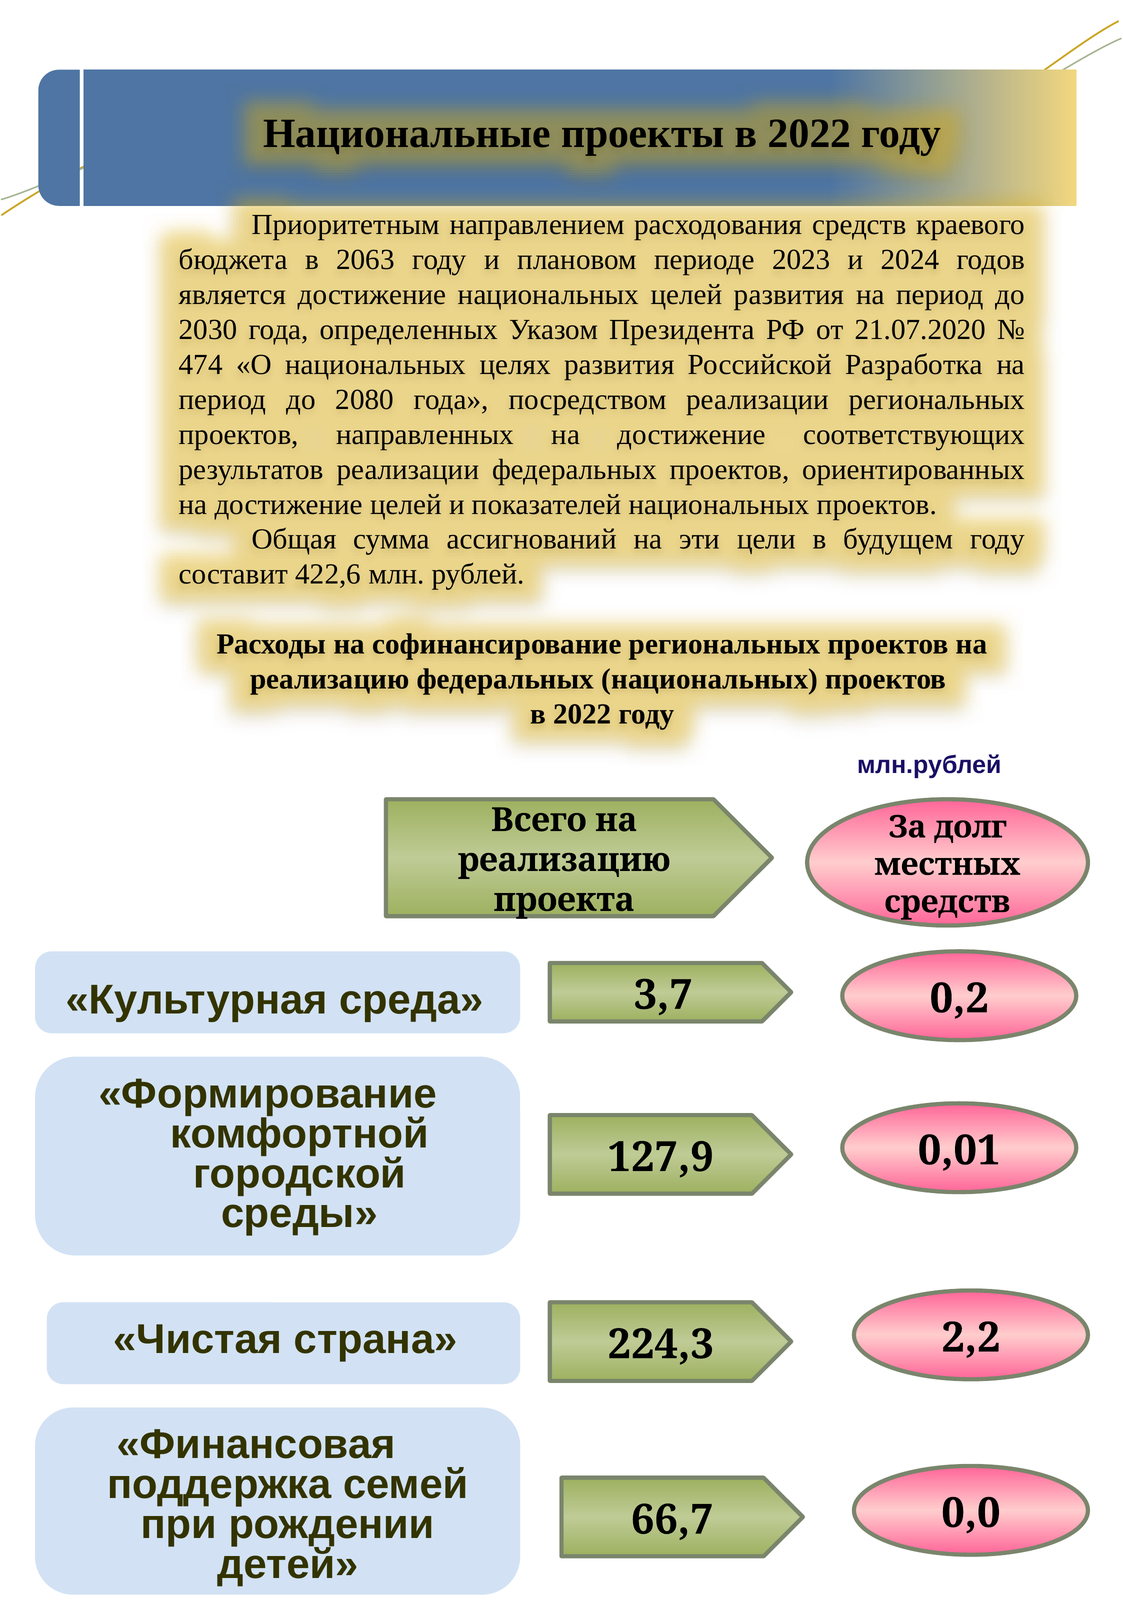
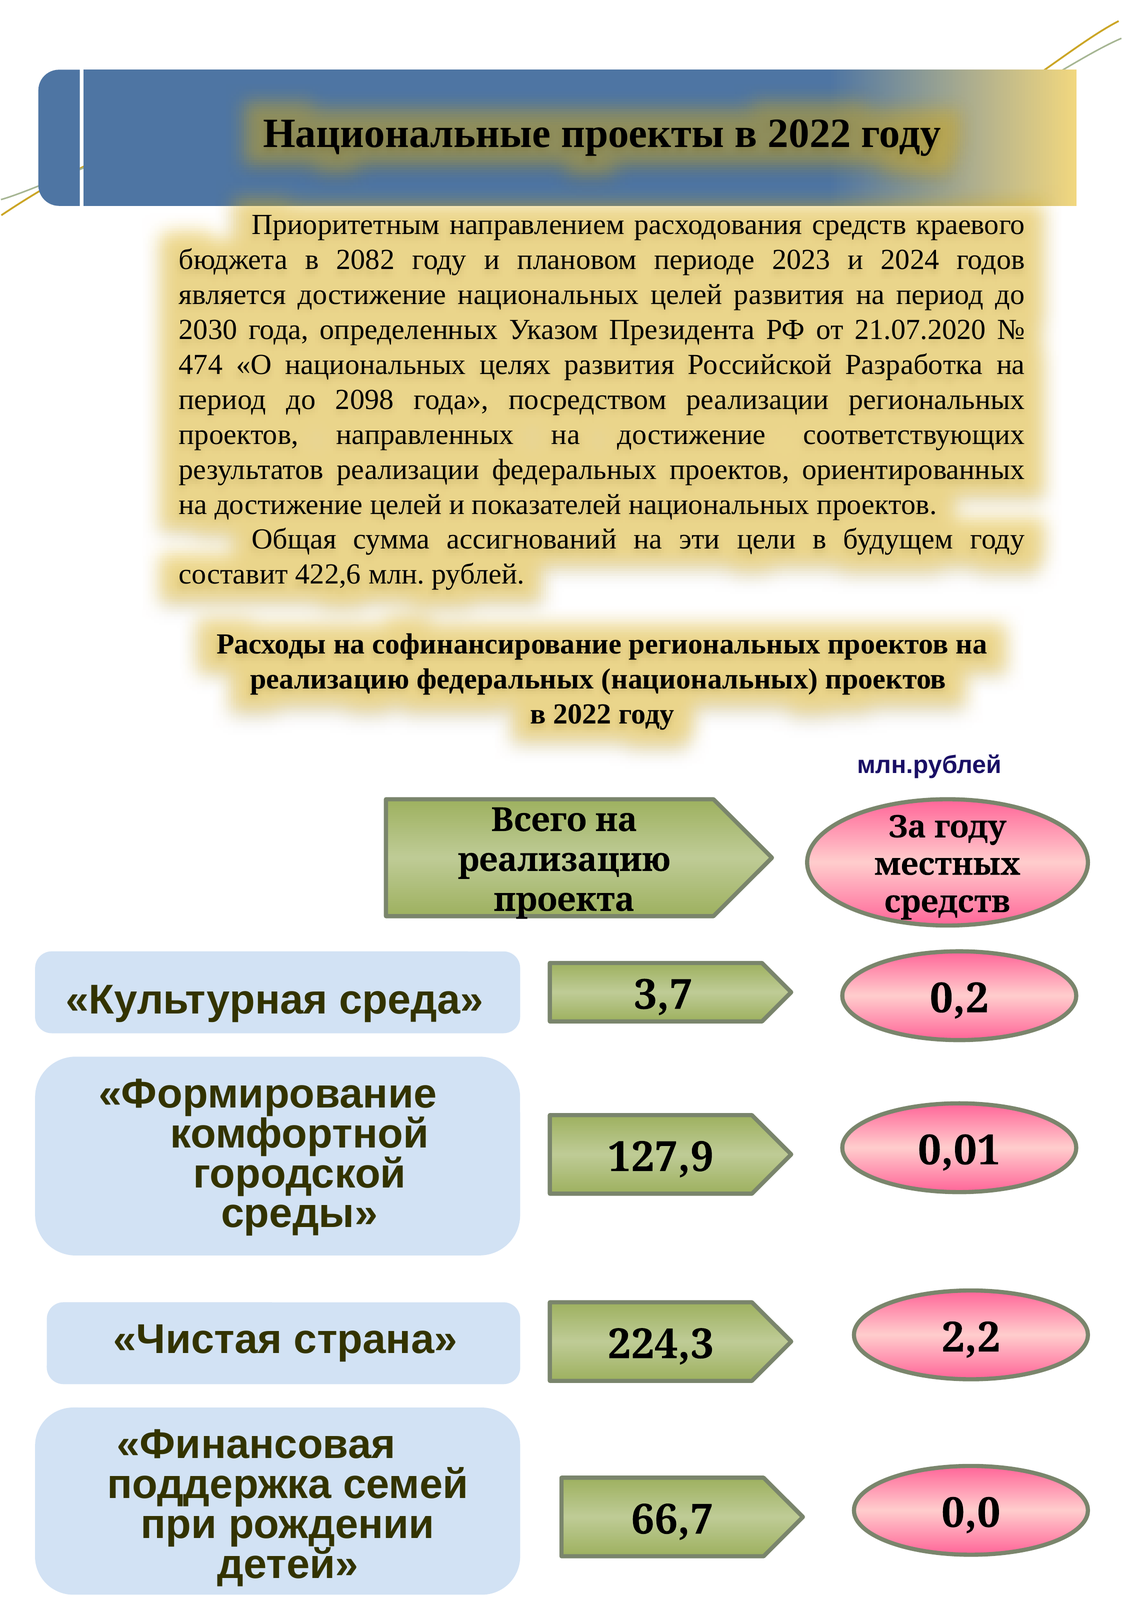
2063: 2063 -> 2082
2080: 2080 -> 2098
За долг: долг -> году
